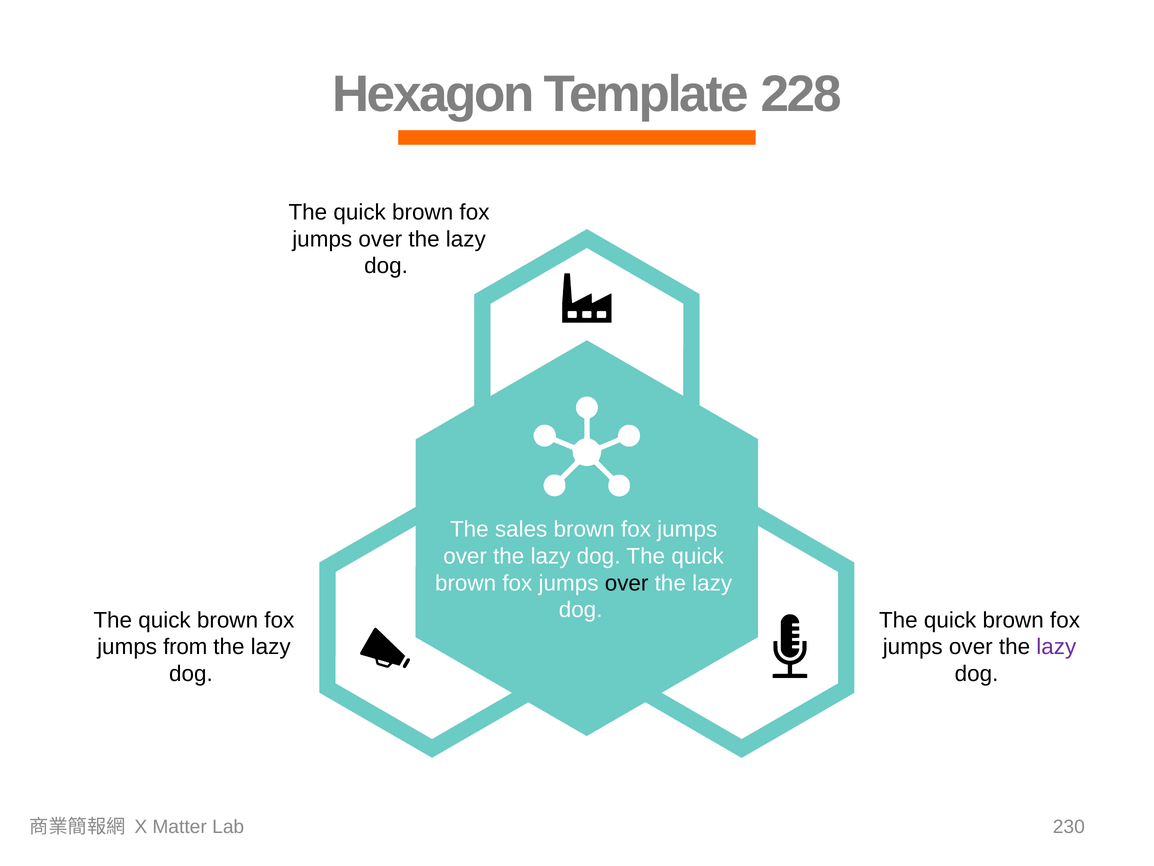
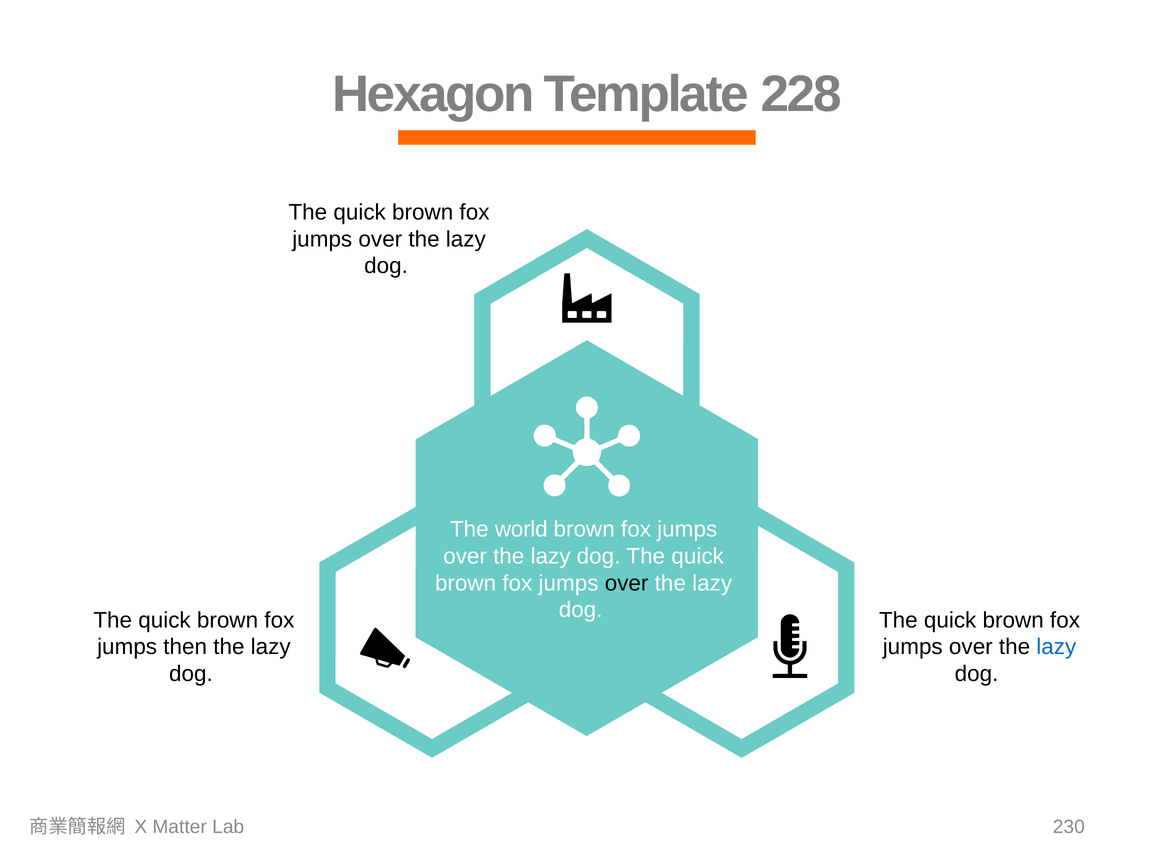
sales: sales -> world
from: from -> then
lazy at (1056, 647) colour: purple -> blue
